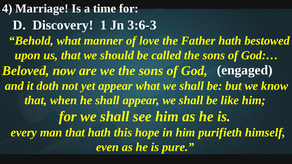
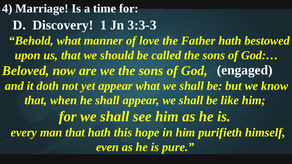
3:6-3: 3:6-3 -> 3:3-3
